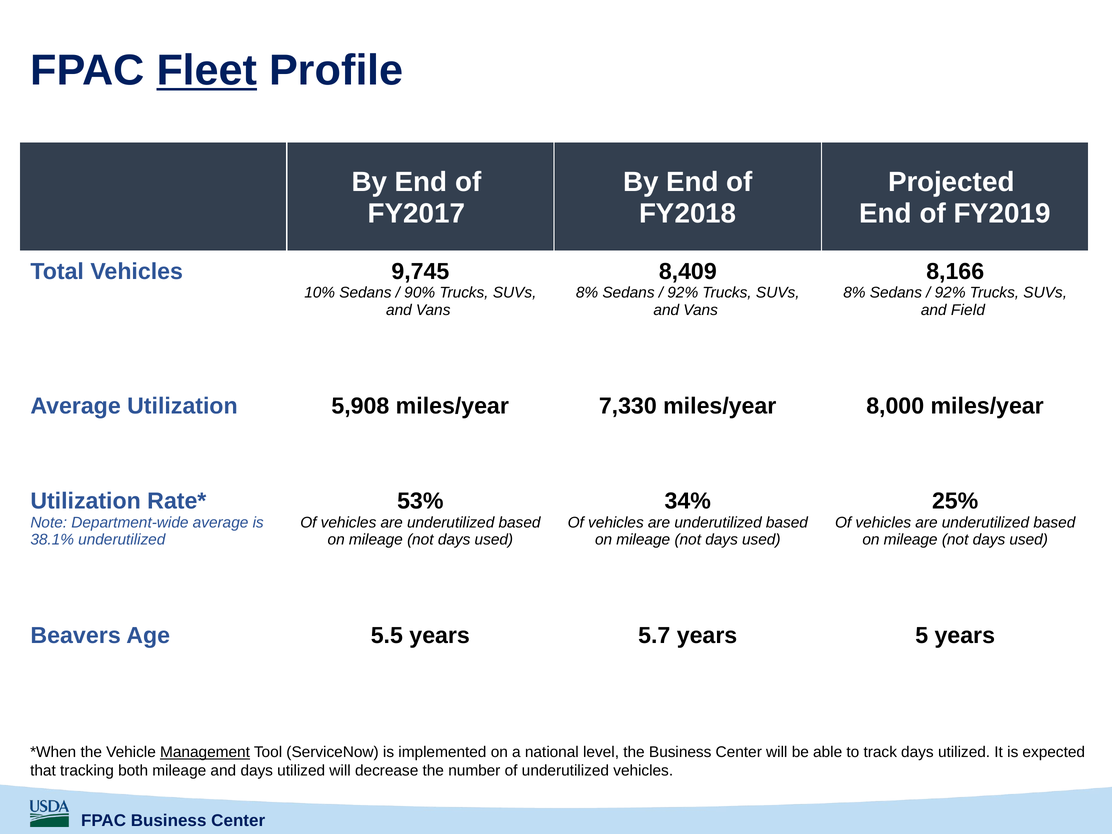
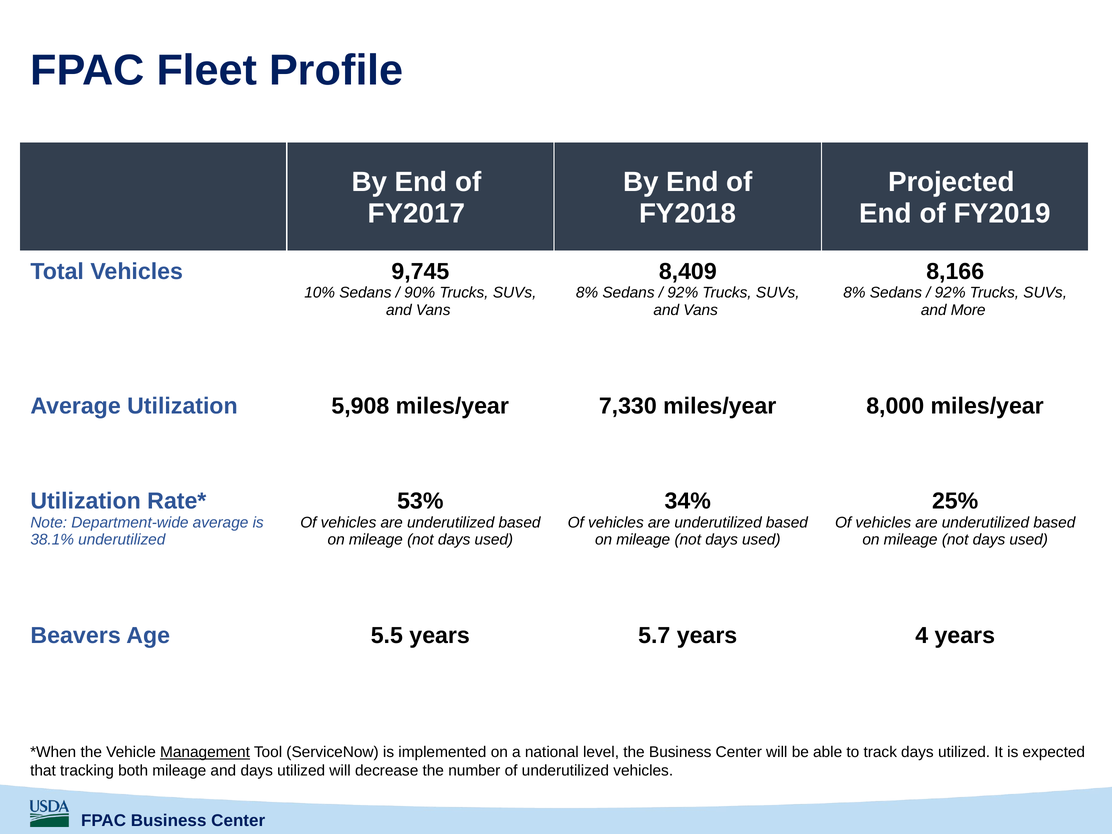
Fleet underline: present -> none
Field: Field -> More
5: 5 -> 4
